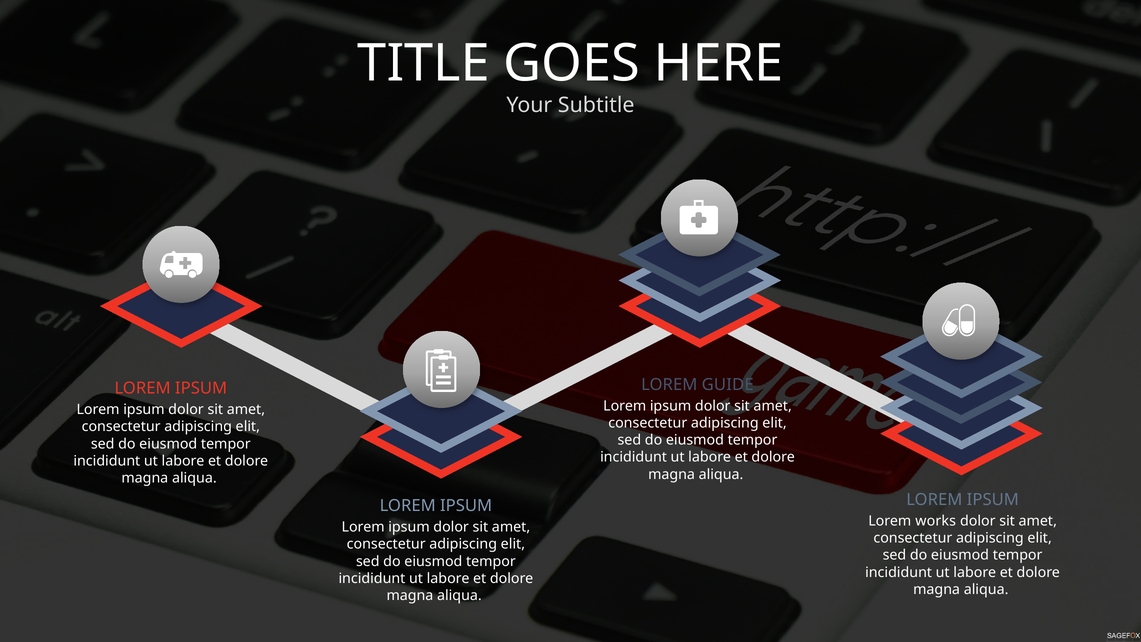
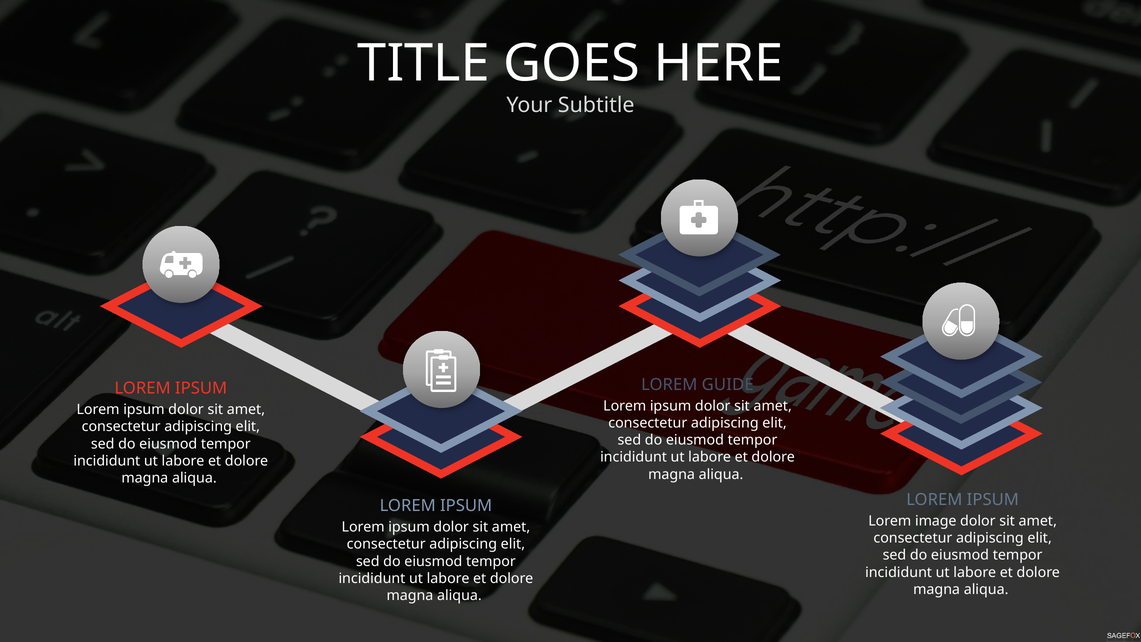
works: works -> image
